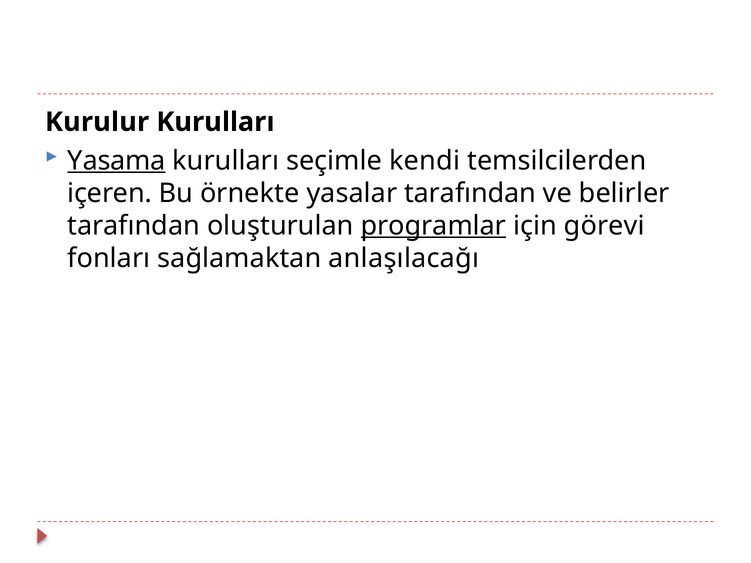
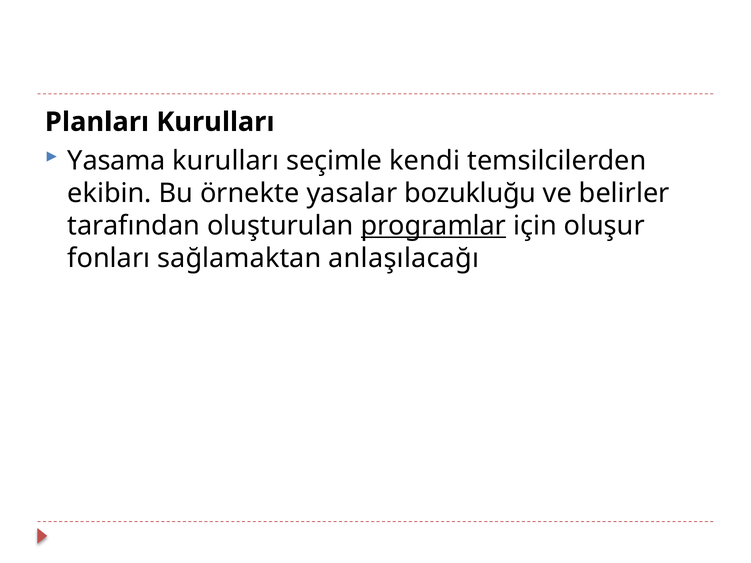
Kurulur: Kurulur -> Planları
Yasama underline: present -> none
içeren: içeren -> ekibin
yasalar tarafından: tarafından -> bozukluğu
görevi: görevi -> oluşur
